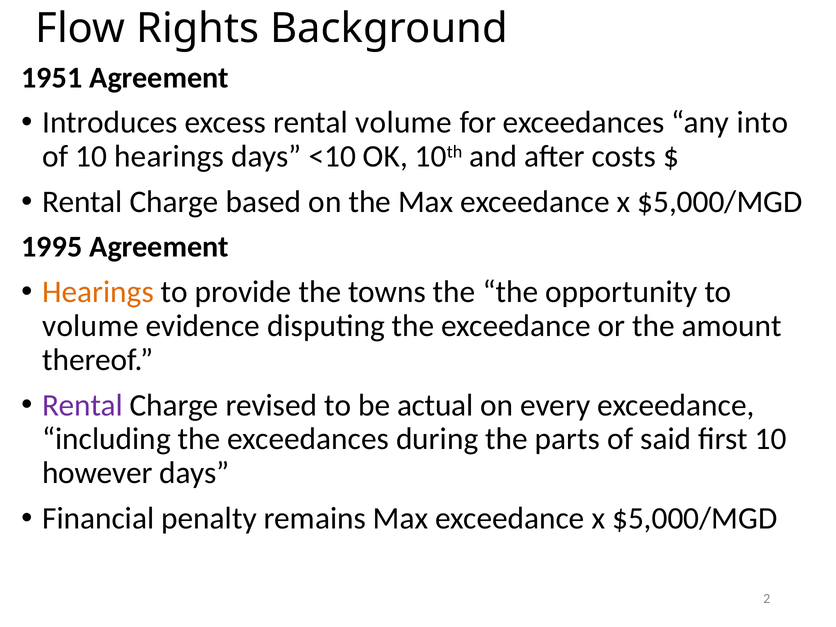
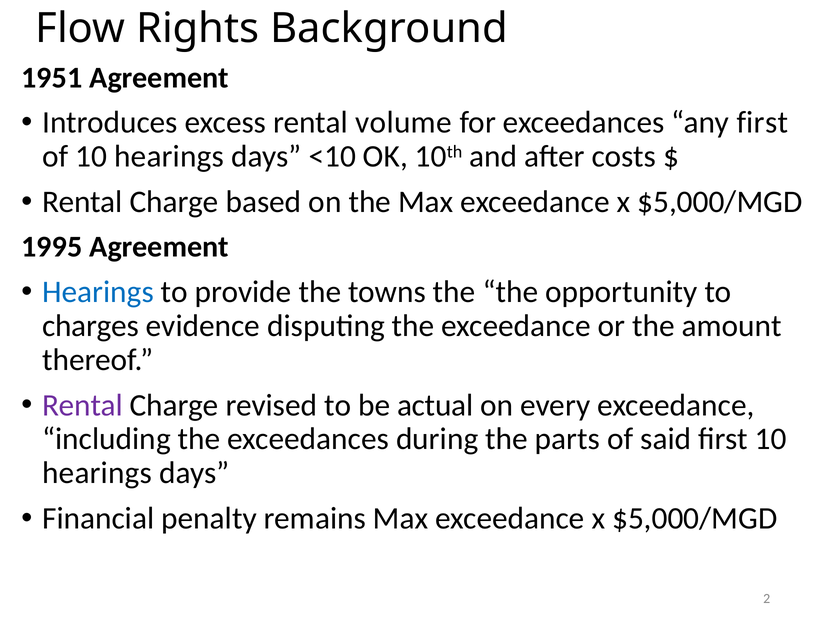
any into: into -> first
Hearings at (98, 292) colour: orange -> blue
volume at (90, 326): volume -> charges
however at (97, 473): however -> hearings
